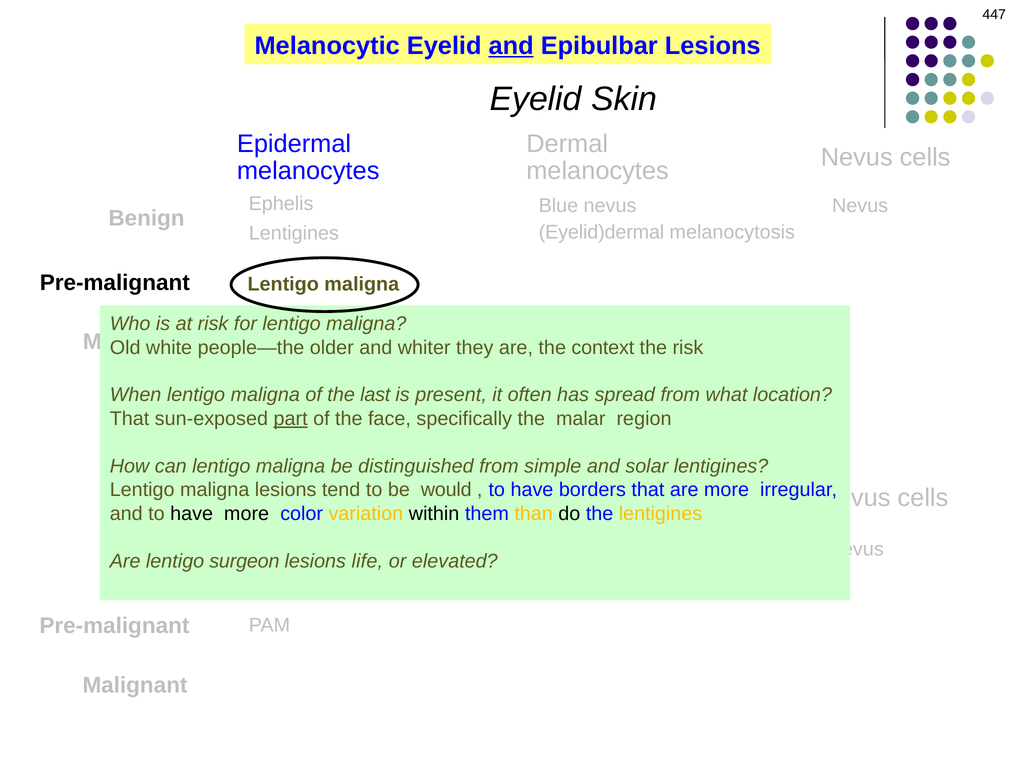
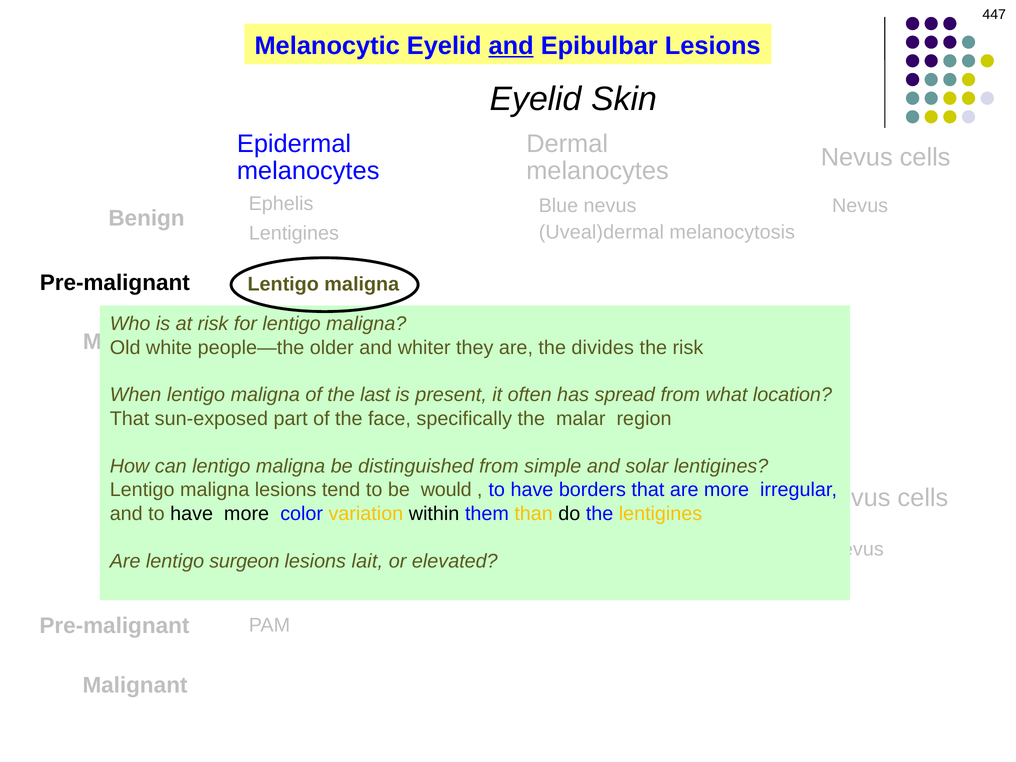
Eyelid)dermal: Eyelid)dermal -> Uveal)dermal
context: context -> divides
part underline: present -> none
life: life -> lait
